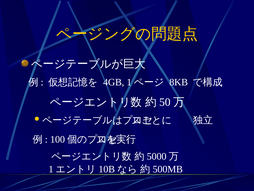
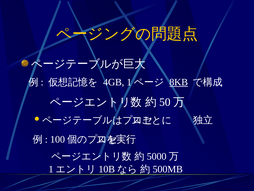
8KB underline: none -> present
